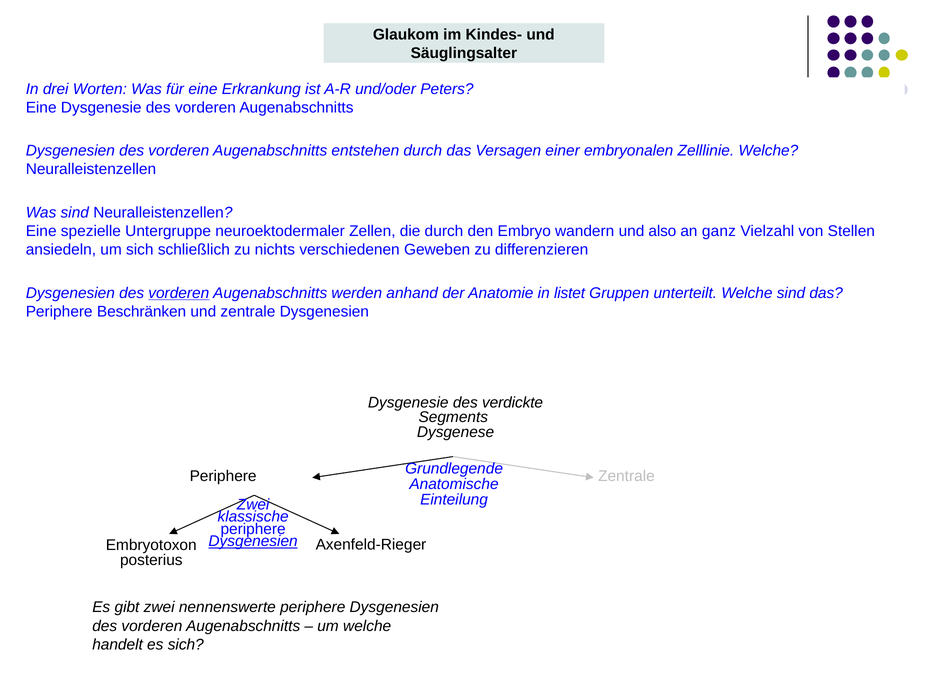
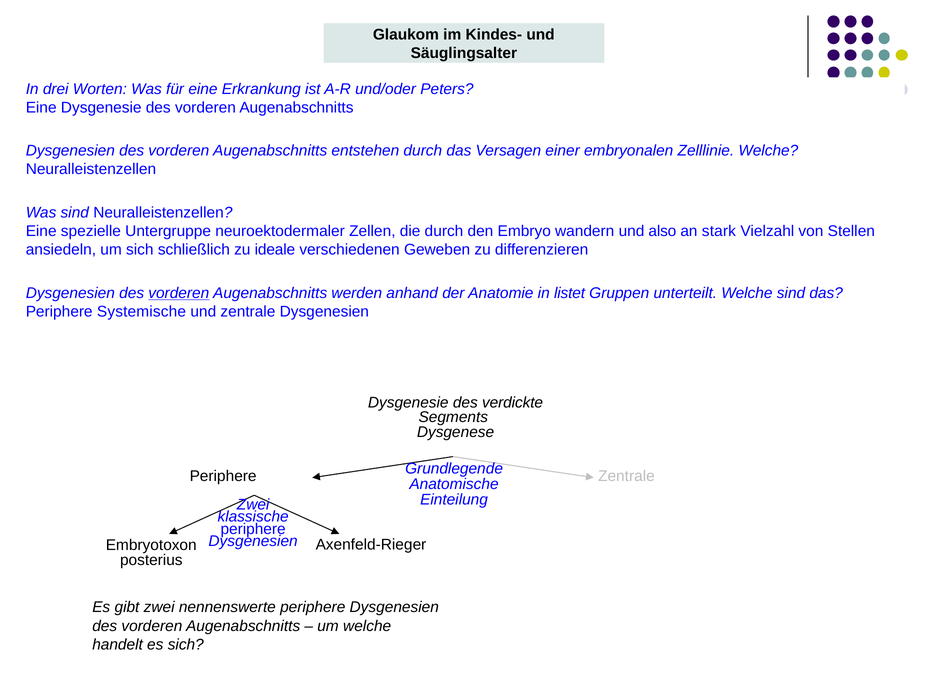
ganz: ganz -> stark
nichts: nichts -> ideale
Beschränken: Beschränken -> Systemische
Dysgenesien at (253, 541) underline: present -> none
